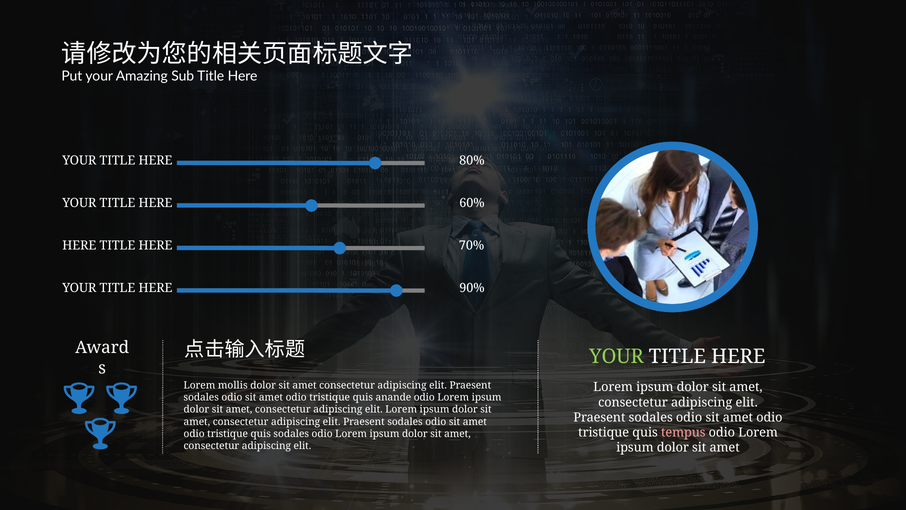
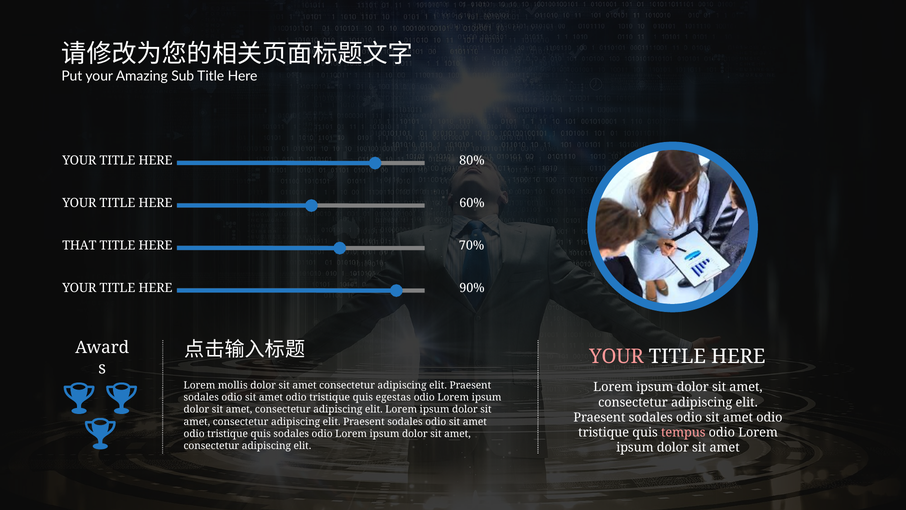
HERE at (79, 245): HERE -> THAT
YOUR at (616, 357) colour: light green -> pink
anande: anande -> egestas
